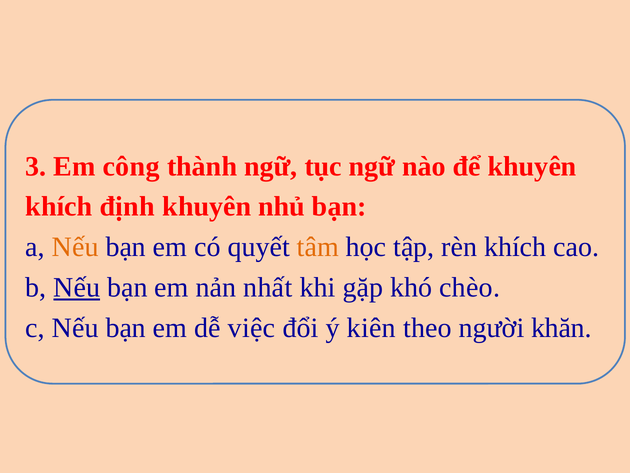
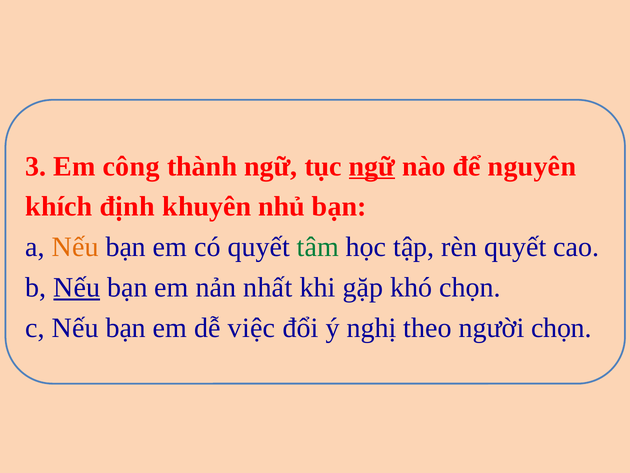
ngữ at (372, 166) underline: none -> present
để khuyên: khuyên -> nguyên
tâm colour: orange -> green
rèn khích: khích -> quyết
khó chèo: chèo -> chọn
kiên: kiên -> nghị
người khăn: khăn -> chọn
